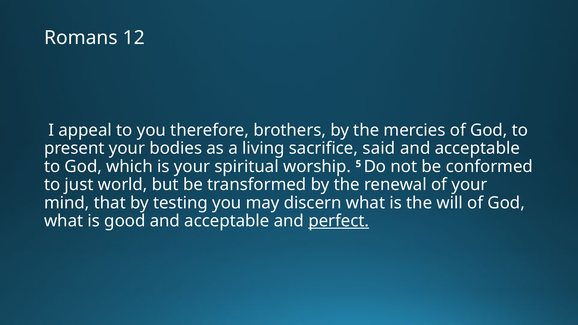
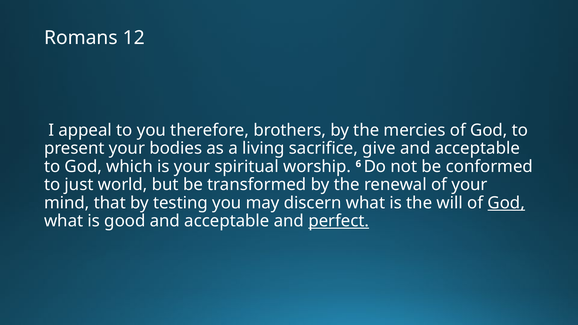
said: said -> give
5: 5 -> 6
God at (506, 203) underline: none -> present
